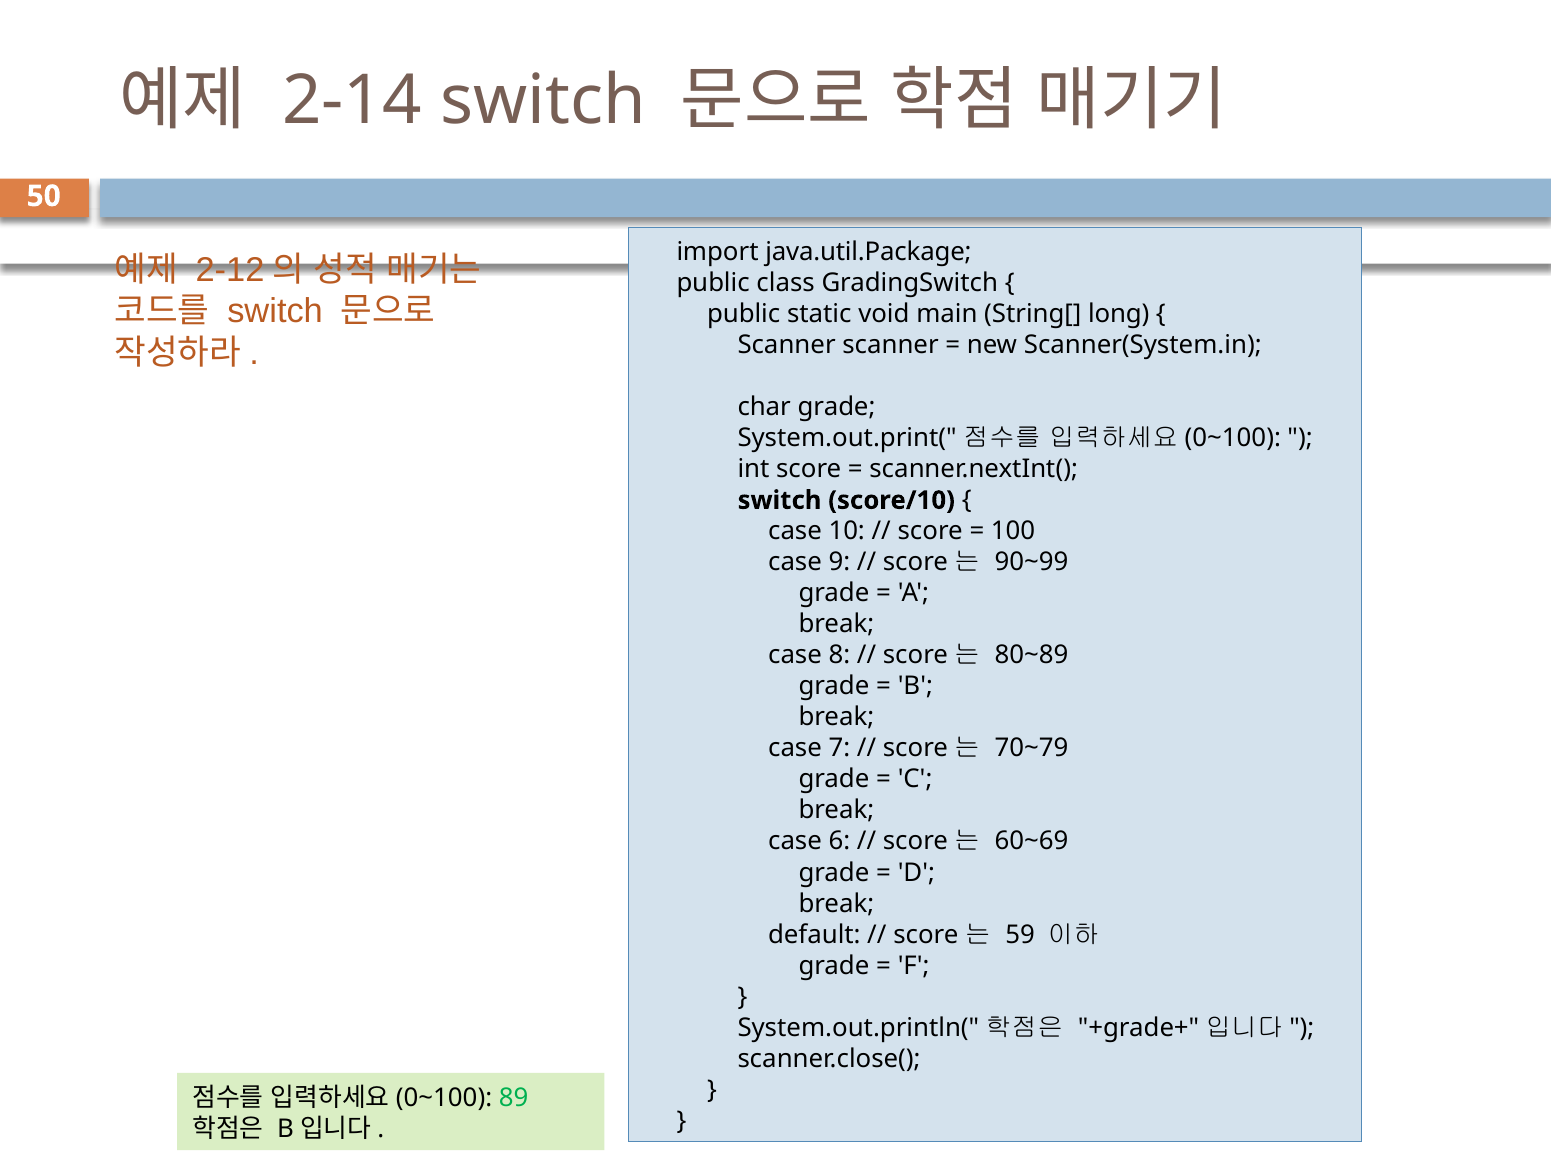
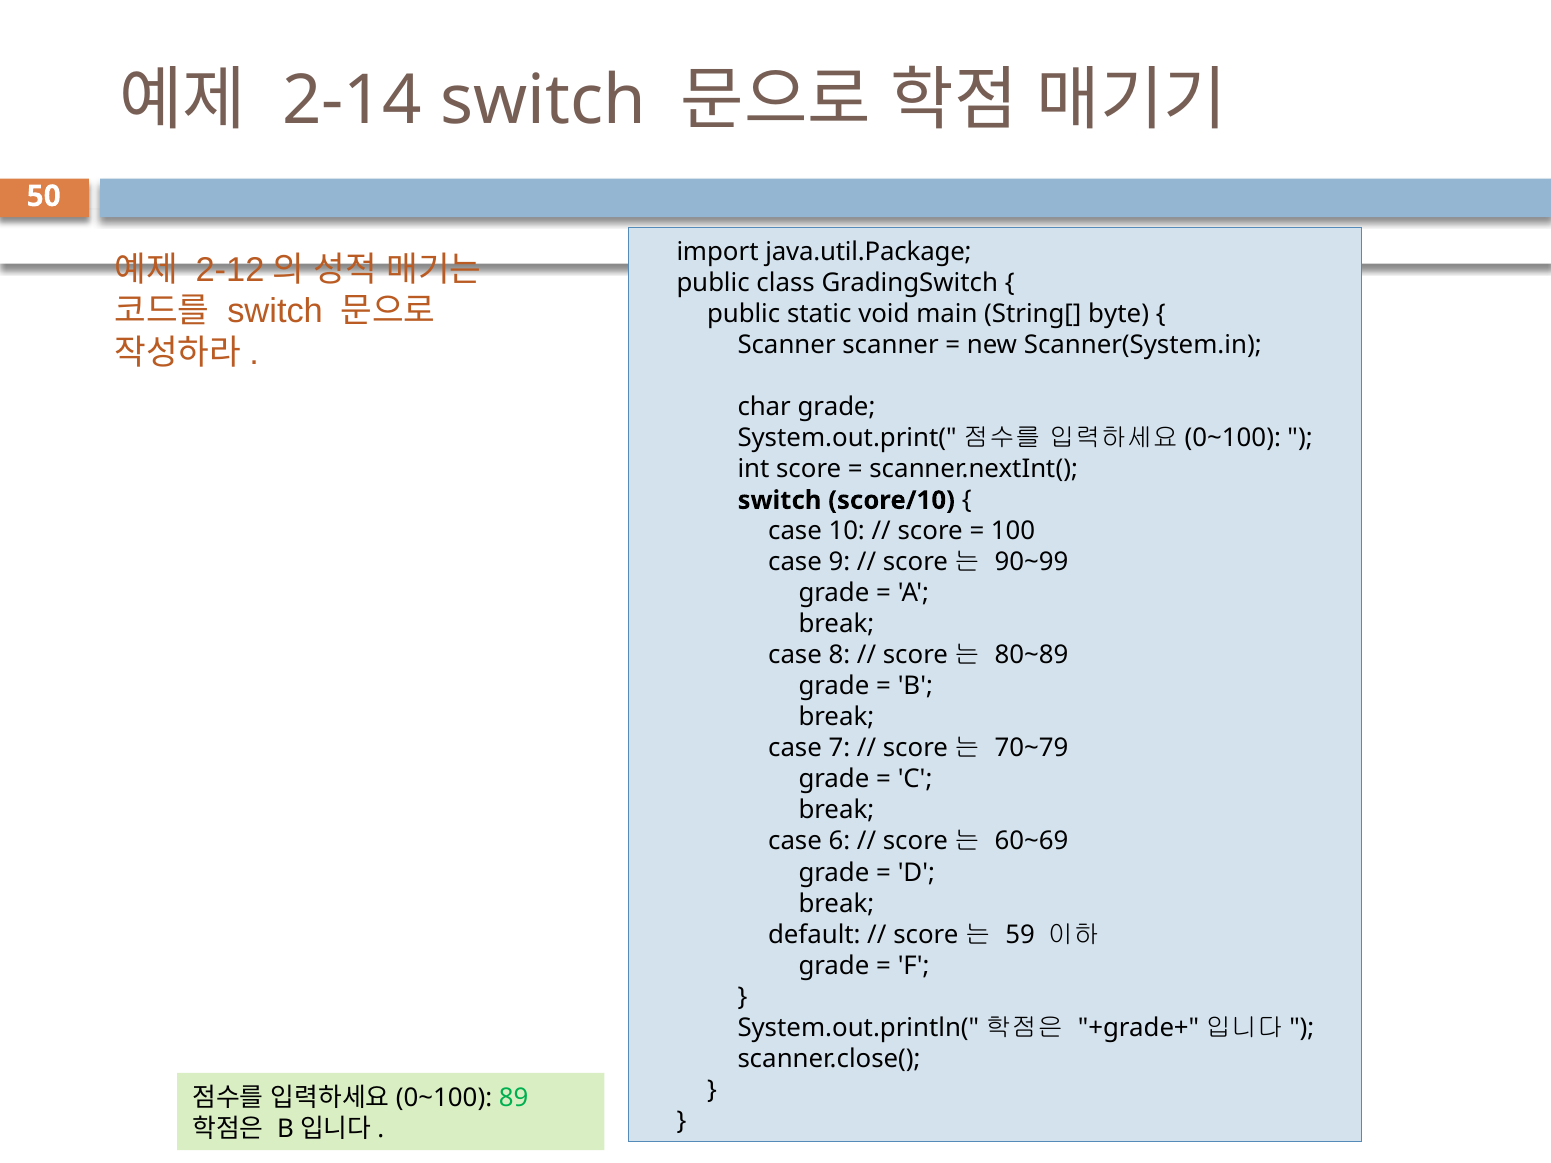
long: long -> byte
